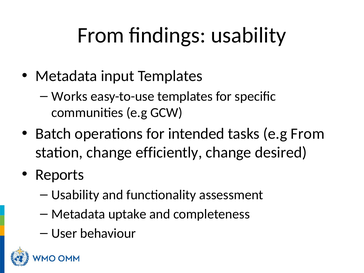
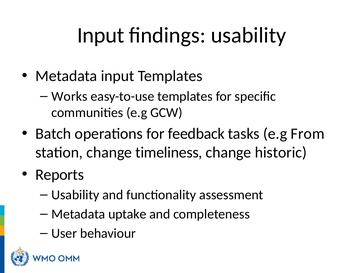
From at (101, 35): From -> Input
intended: intended -> feedback
efficiently: efficiently -> timeliness
desired: desired -> historic
